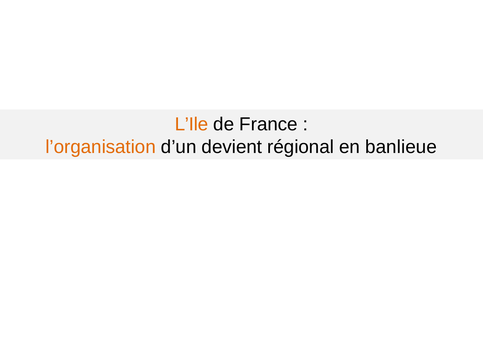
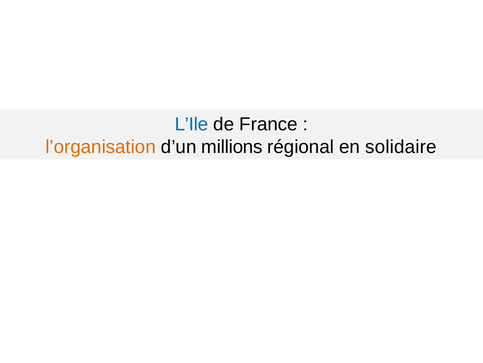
L’Ile colour: orange -> blue
devient: devient -> millions
banlieue: banlieue -> solidaire
